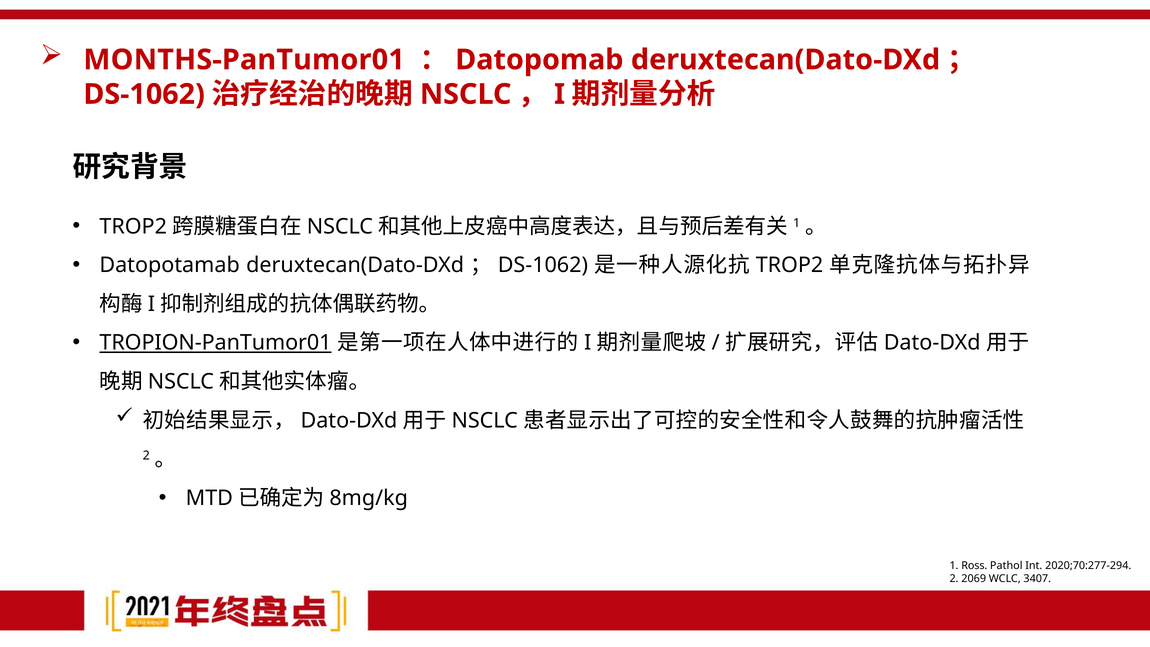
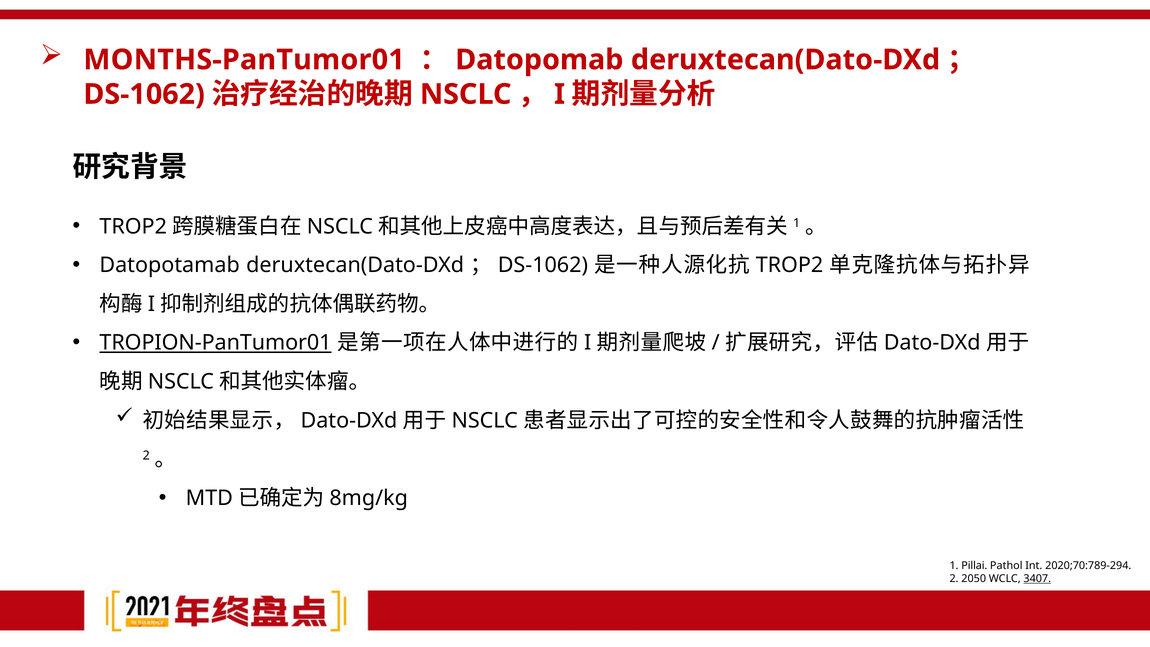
Ross: Ross -> Pillai
2020;70:277-294: 2020;70:277-294 -> 2020;70:789-294
2069: 2069 -> 2050
3407 underline: none -> present
